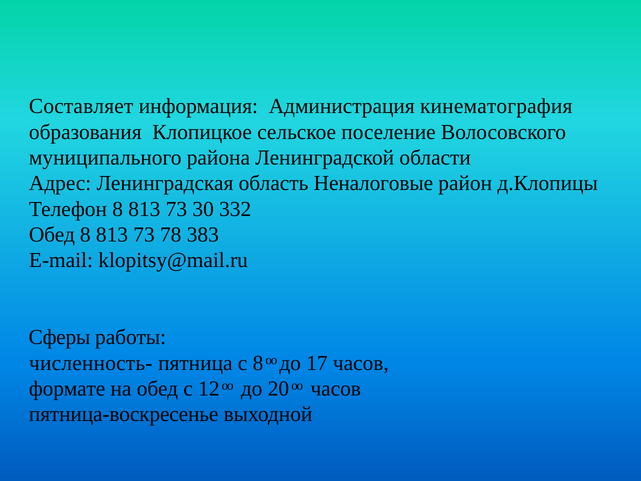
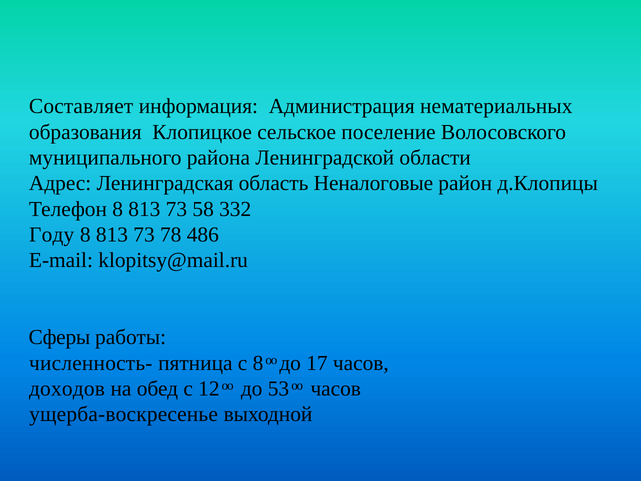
кинематография: кинематография -> нематериальных
30: 30 -> 58
Обед at (52, 235): Обед -> Году
383: 383 -> 486
формате: формате -> доходов
20: 20 -> 53
пятница-воскресенье: пятница-воскресенье -> ущерба-воскресенье
